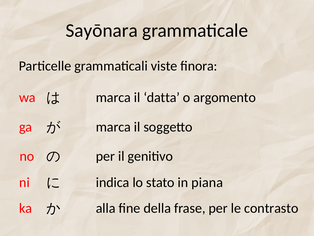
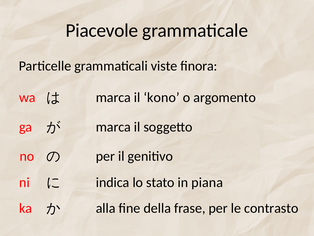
Sayōnara: Sayōnara -> Piacevole
datta: datta -> kono
